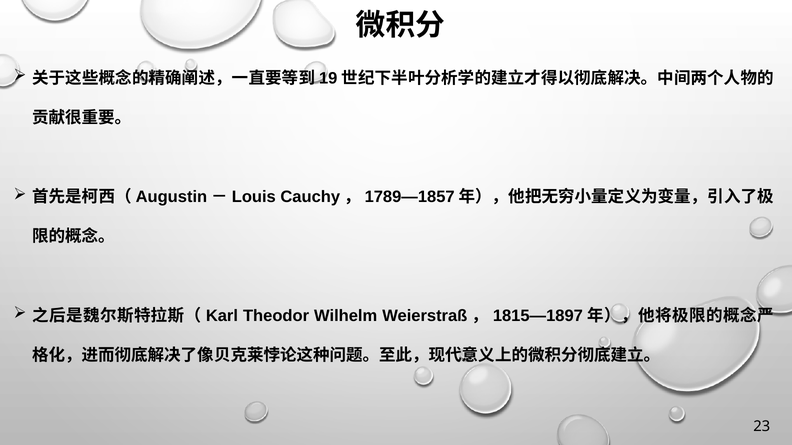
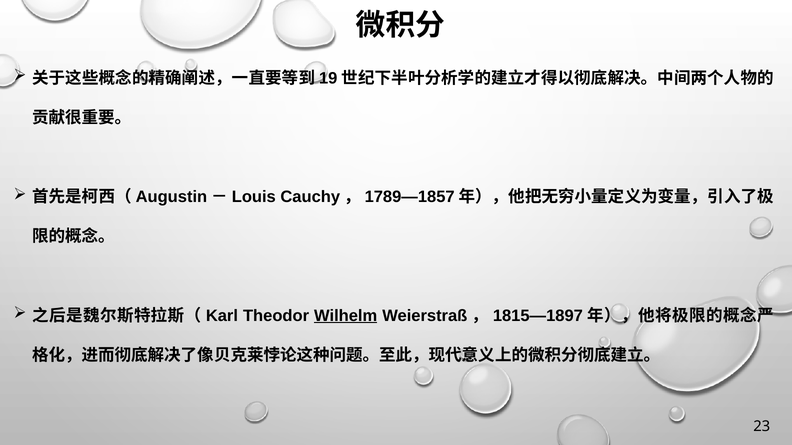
Wilhelm underline: none -> present
